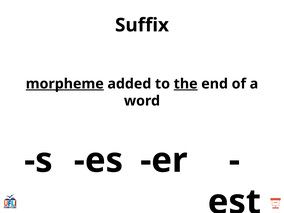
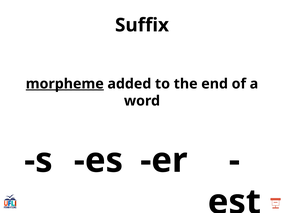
the underline: present -> none
